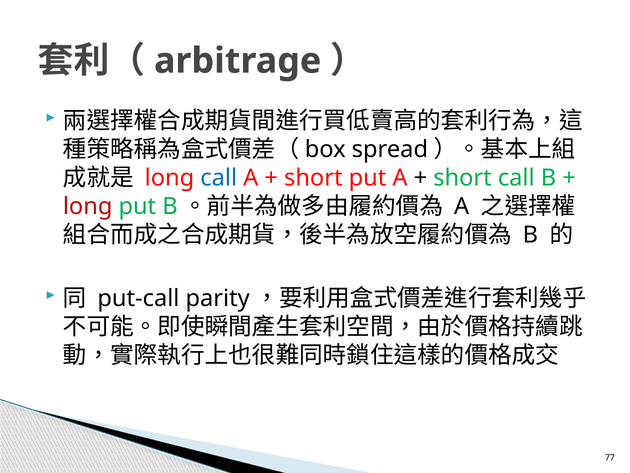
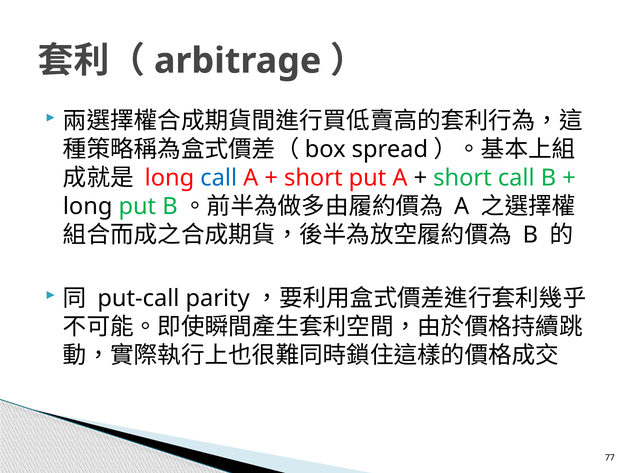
long at (88, 206) colour: red -> black
